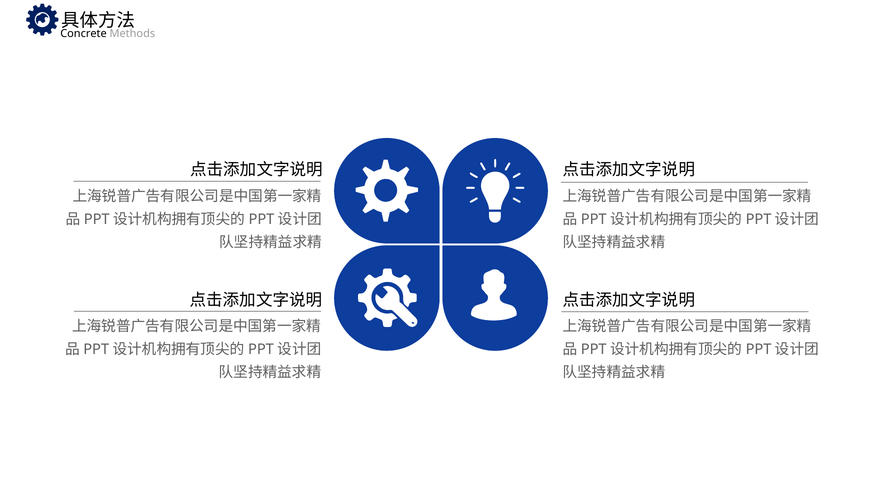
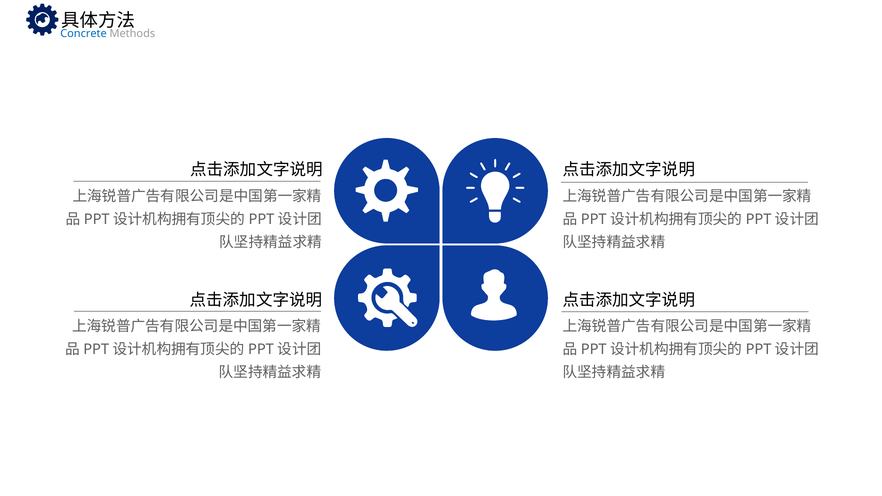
Concrete colour: black -> blue
